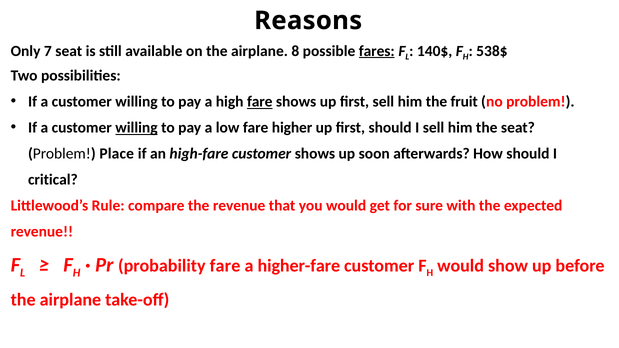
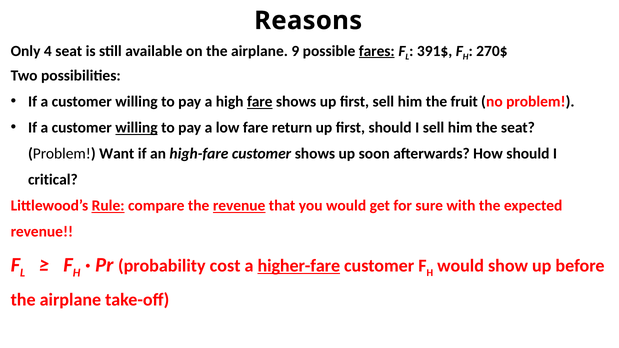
7: 7 -> 4
8: 8 -> 9
140$: 140$ -> 391$
538$: 538$ -> 270$
higher: higher -> return
Place: Place -> Want
Rule underline: none -> present
revenue at (239, 206) underline: none -> present
probability fare: fare -> cost
higher-fare underline: none -> present
